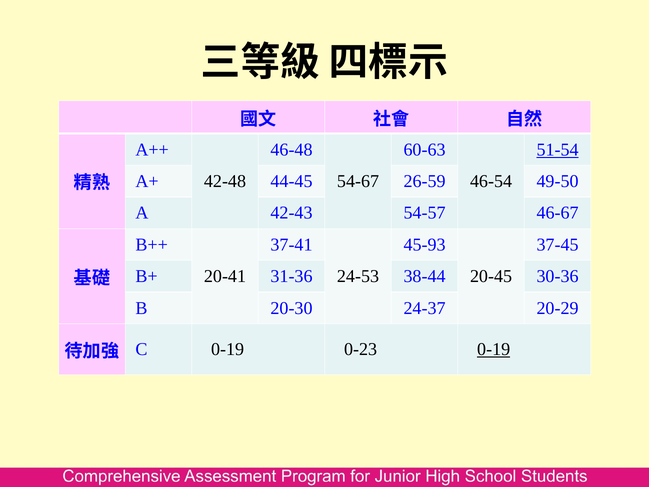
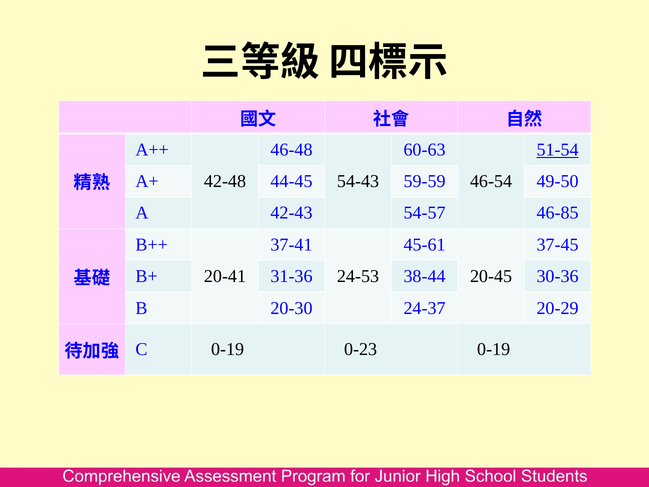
54-67: 54-67 -> 54-43
26-59: 26-59 -> 59-59
46-67: 46-67 -> 46-85
45-93: 45-93 -> 45-61
0-19 at (494, 349) underline: present -> none
